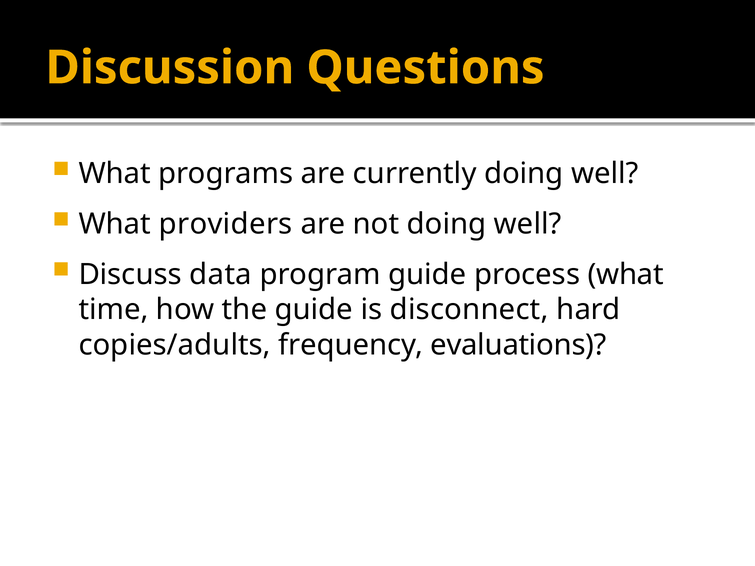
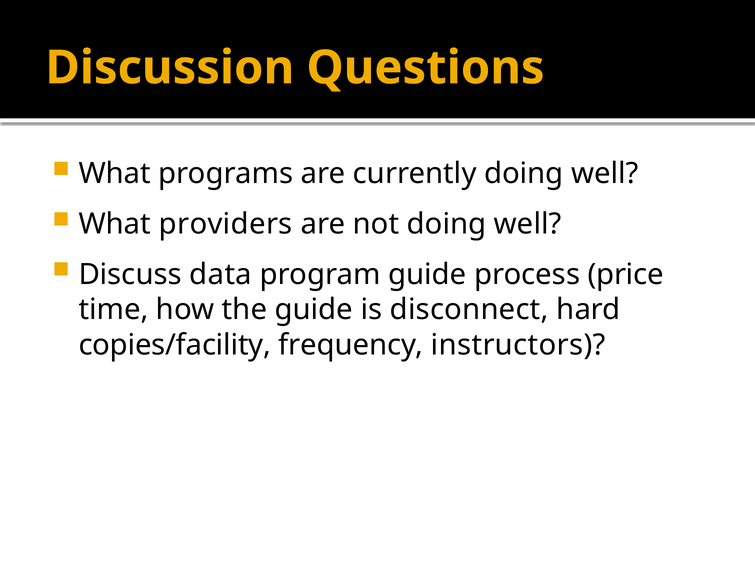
process what: what -> price
copies/adults: copies/adults -> copies/facility
evaluations: evaluations -> instructors
